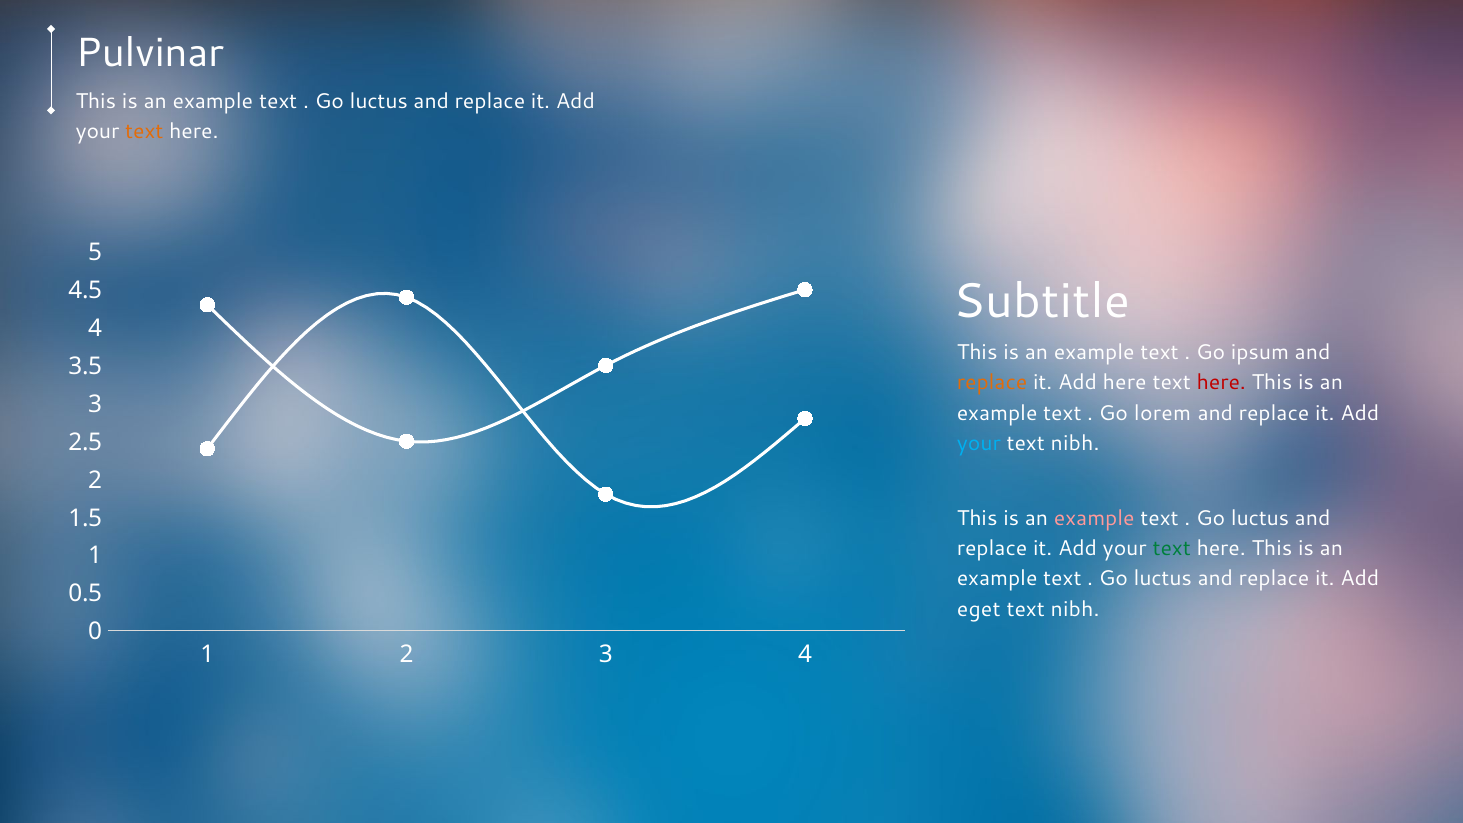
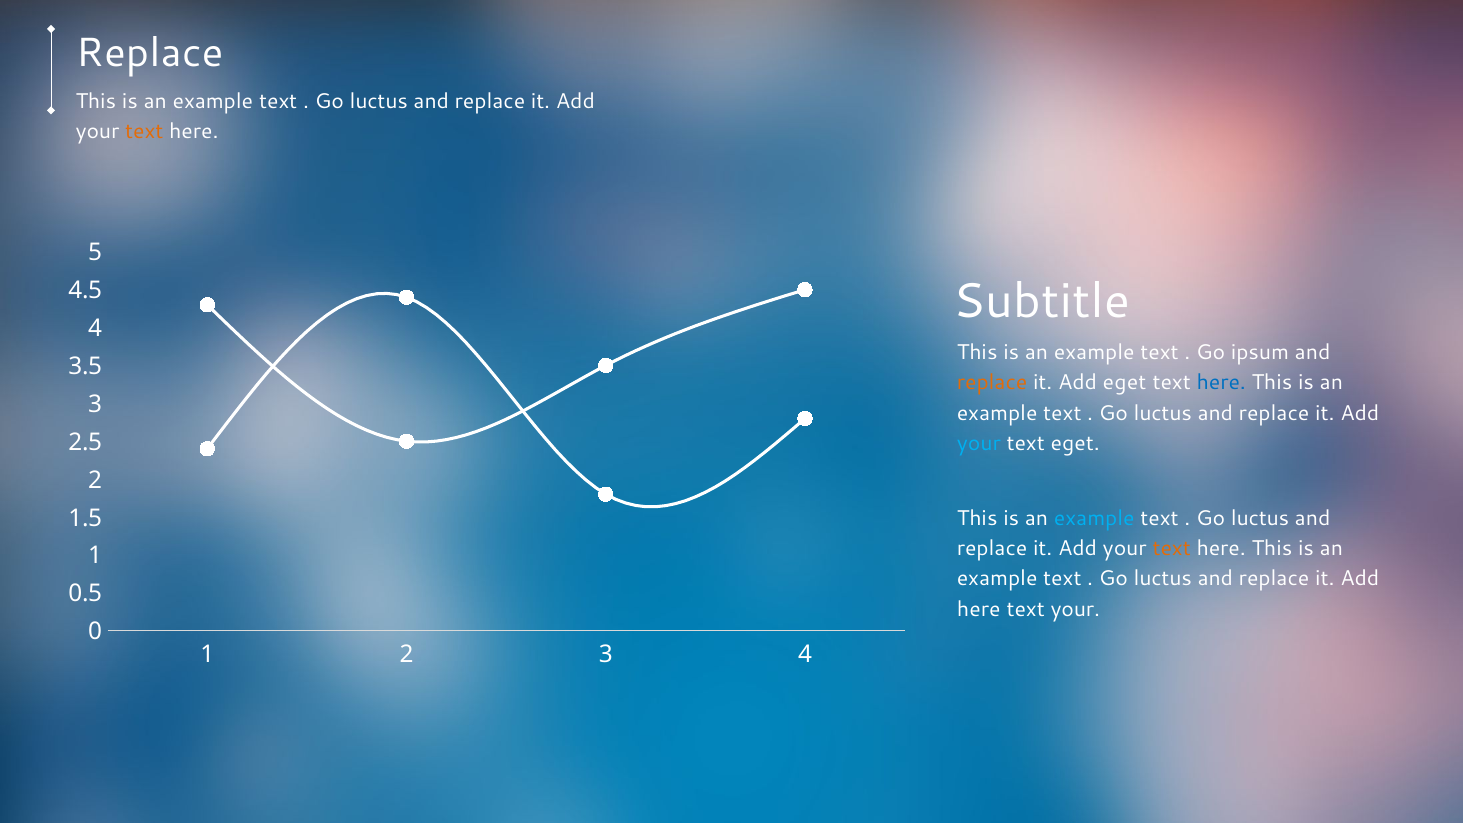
Pulvinar at (150, 54): Pulvinar -> Replace
Add here: here -> eget
here at (1221, 383) colour: red -> blue
lorem at (1163, 413): lorem -> luctus
nibh at (1075, 444): nibh -> eget
example at (1094, 518) colour: pink -> light blue
text at (1172, 548) colour: green -> orange
eget at (979, 609): eget -> here
nibh at (1075, 609): nibh -> your
